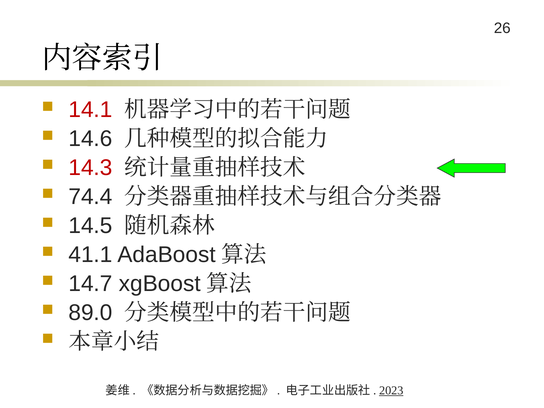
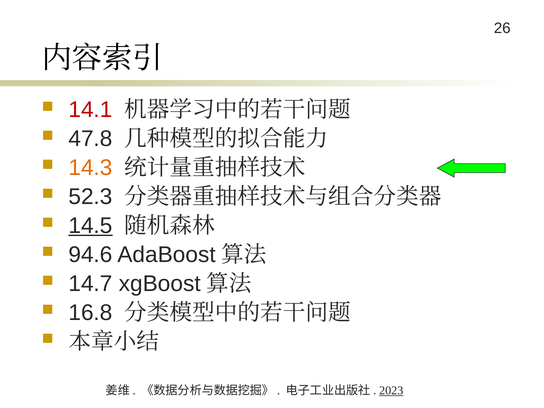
14.6: 14.6 -> 47.8
14.3 colour: red -> orange
74.4: 74.4 -> 52.3
14.5 underline: none -> present
41.1: 41.1 -> 94.6
89.0: 89.0 -> 16.8
